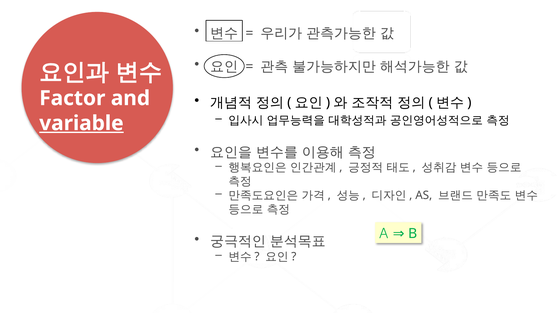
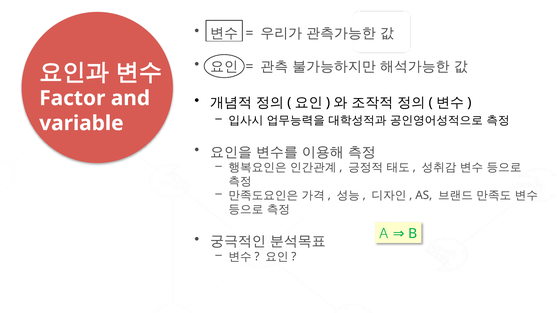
variable underline: present -> none
